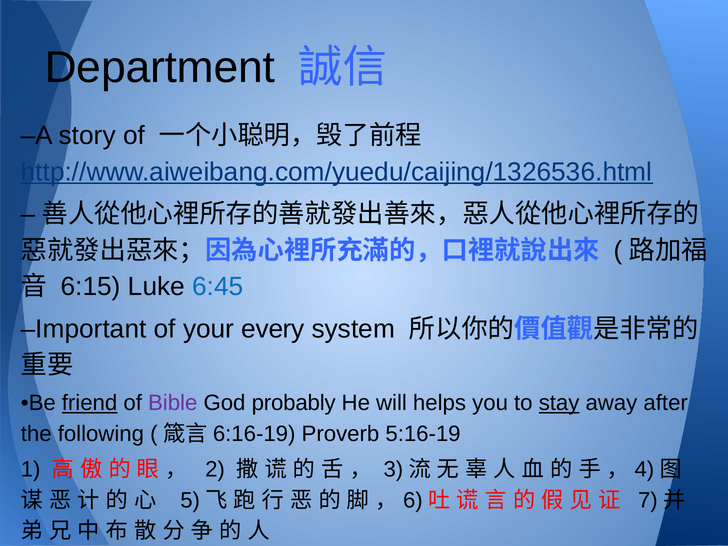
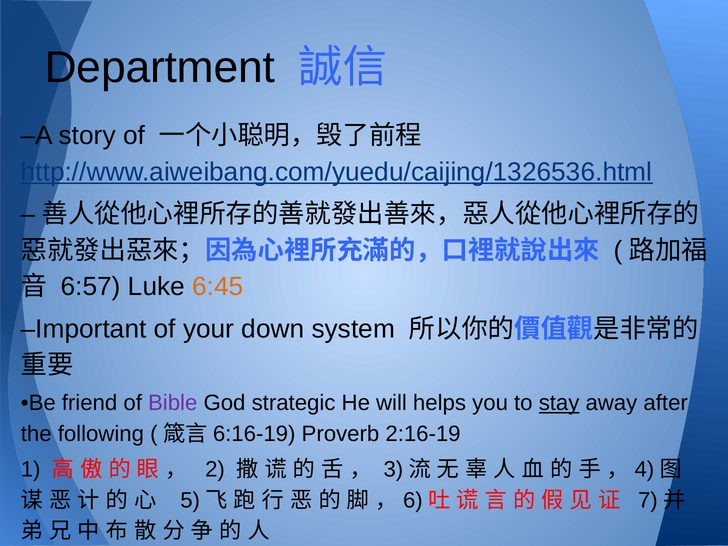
6:15: 6:15 -> 6:57
6:45 colour: blue -> orange
every: every -> down
friend underline: present -> none
probably: probably -> strategic
5:16-19: 5:16-19 -> 2:16-19
